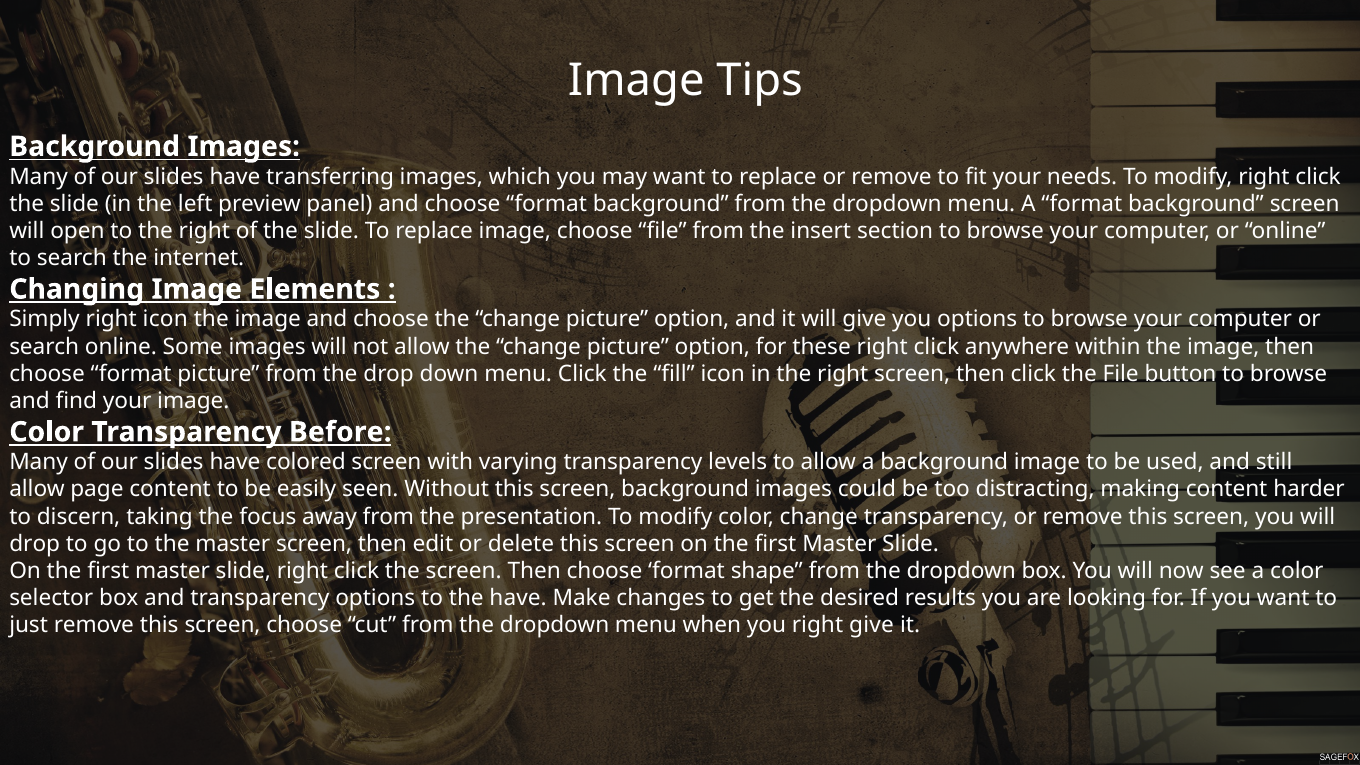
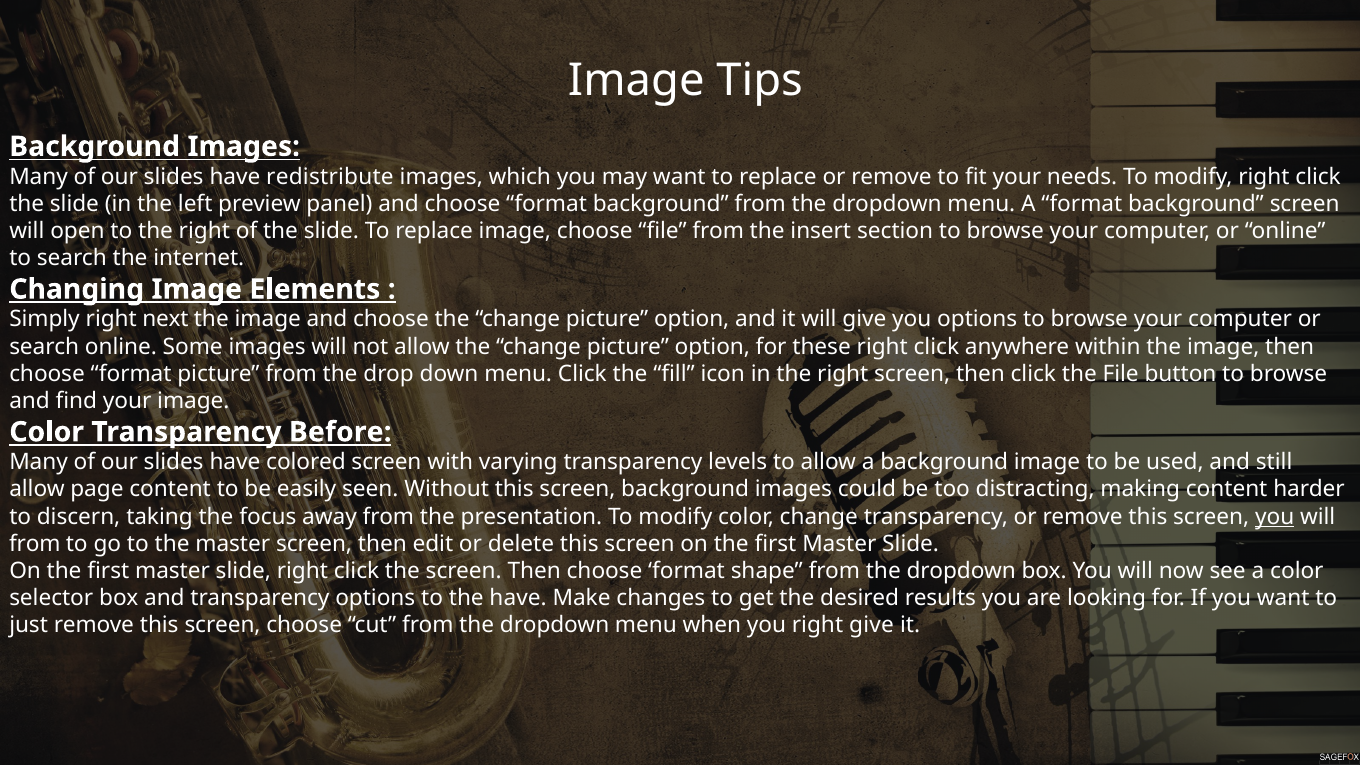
transferring: transferring -> redistribute
right icon: icon -> next
you at (1275, 517) underline: none -> present
drop at (35, 544): drop -> from
